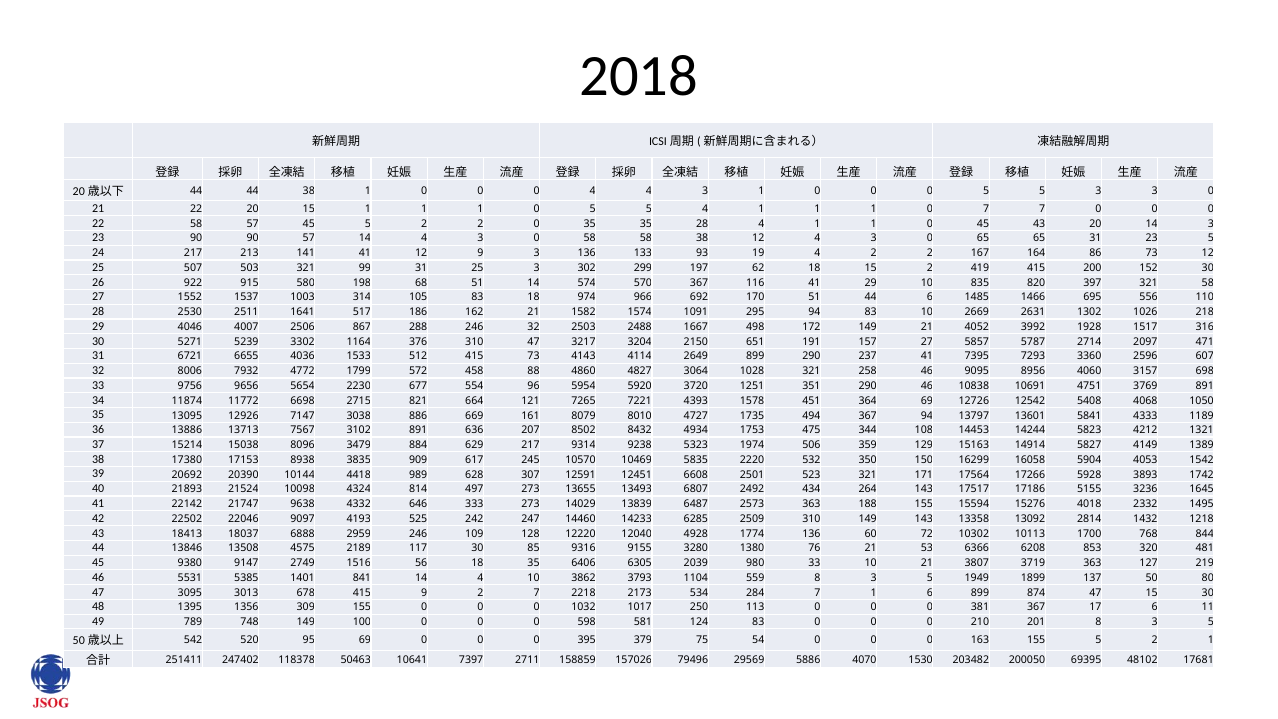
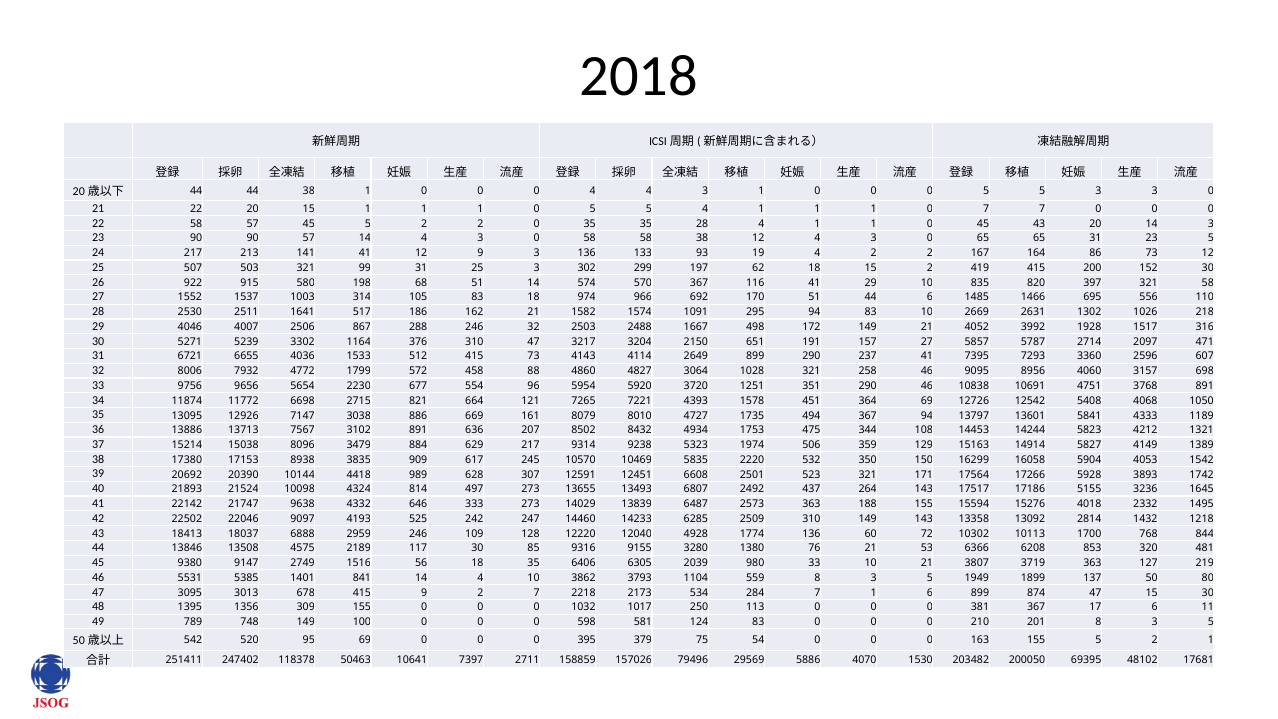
3769: 3769 -> 3768
434: 434 -> 437
